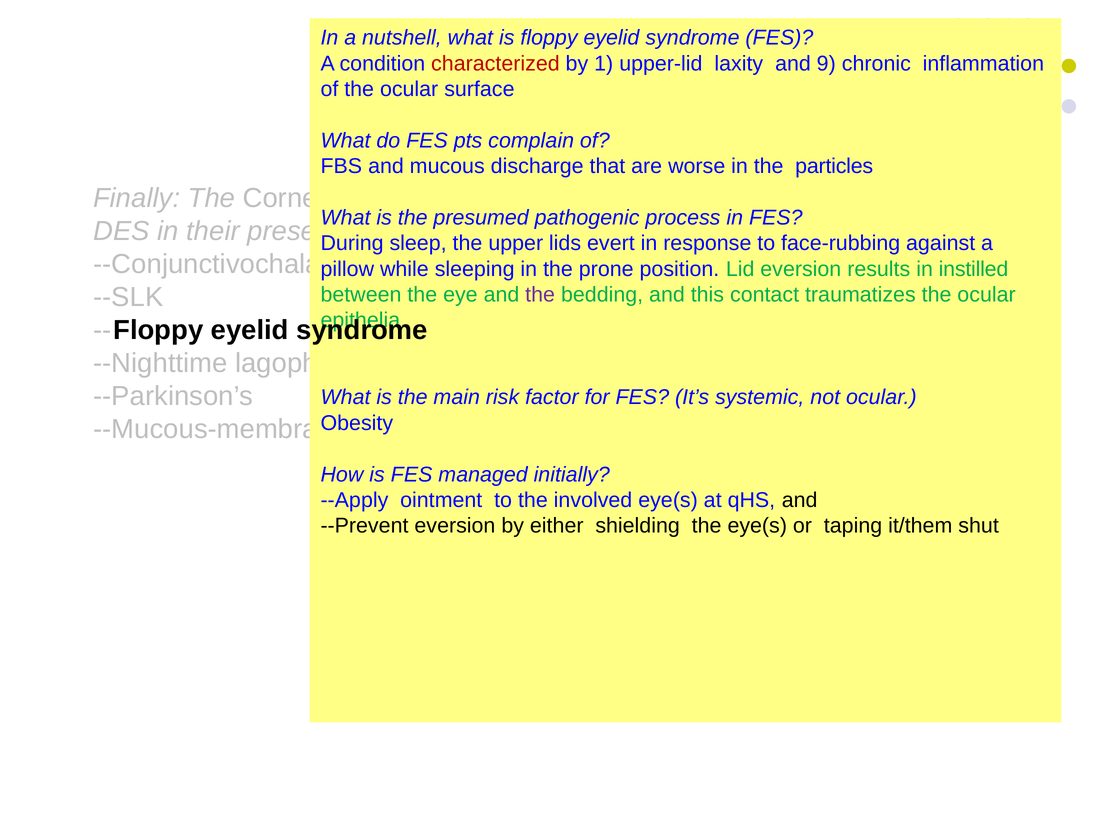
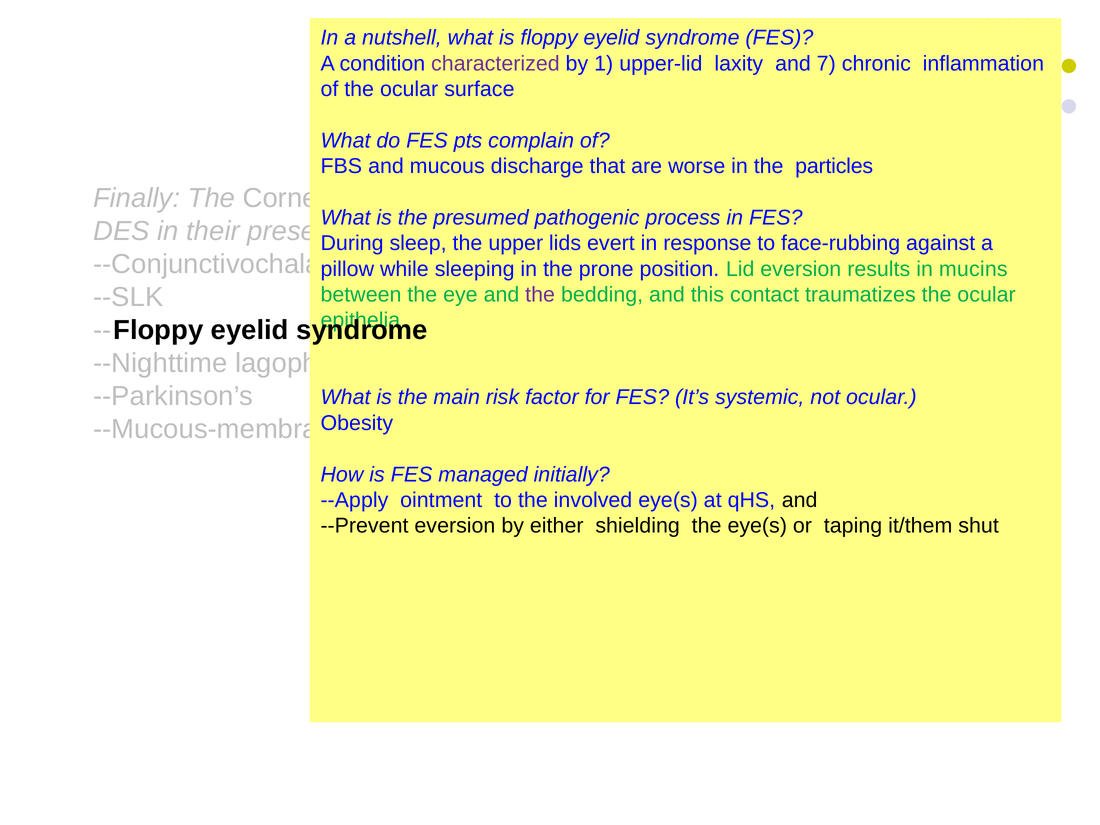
characterized colour: red -> purple
9: 9 -> 7
instilled: instilled -> mucins
